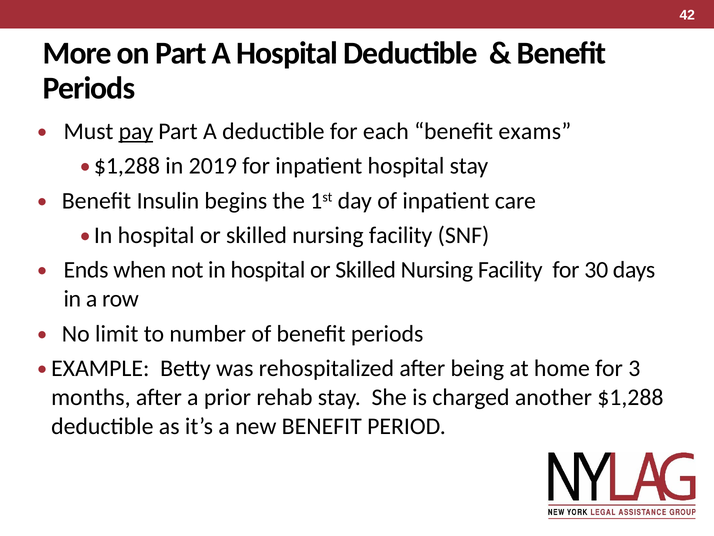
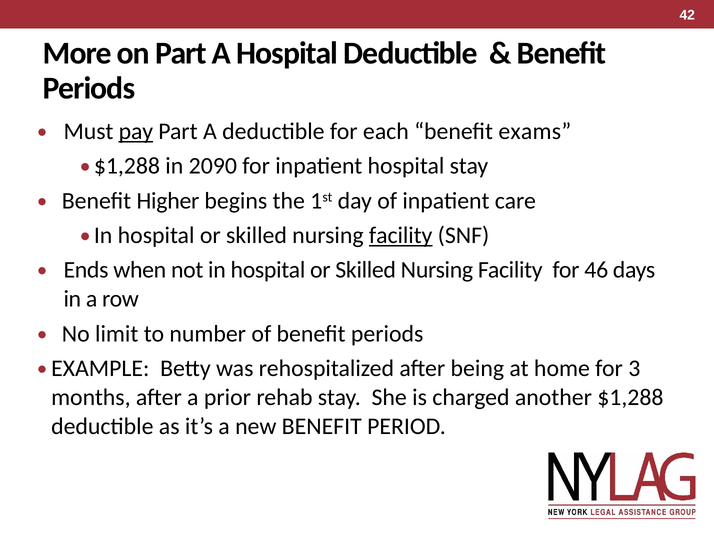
2019: 2019 -> 2090
Insulin: Insulin -> Higher
facility at (401, 235) underline: none -> present
30: 30 -> 46
